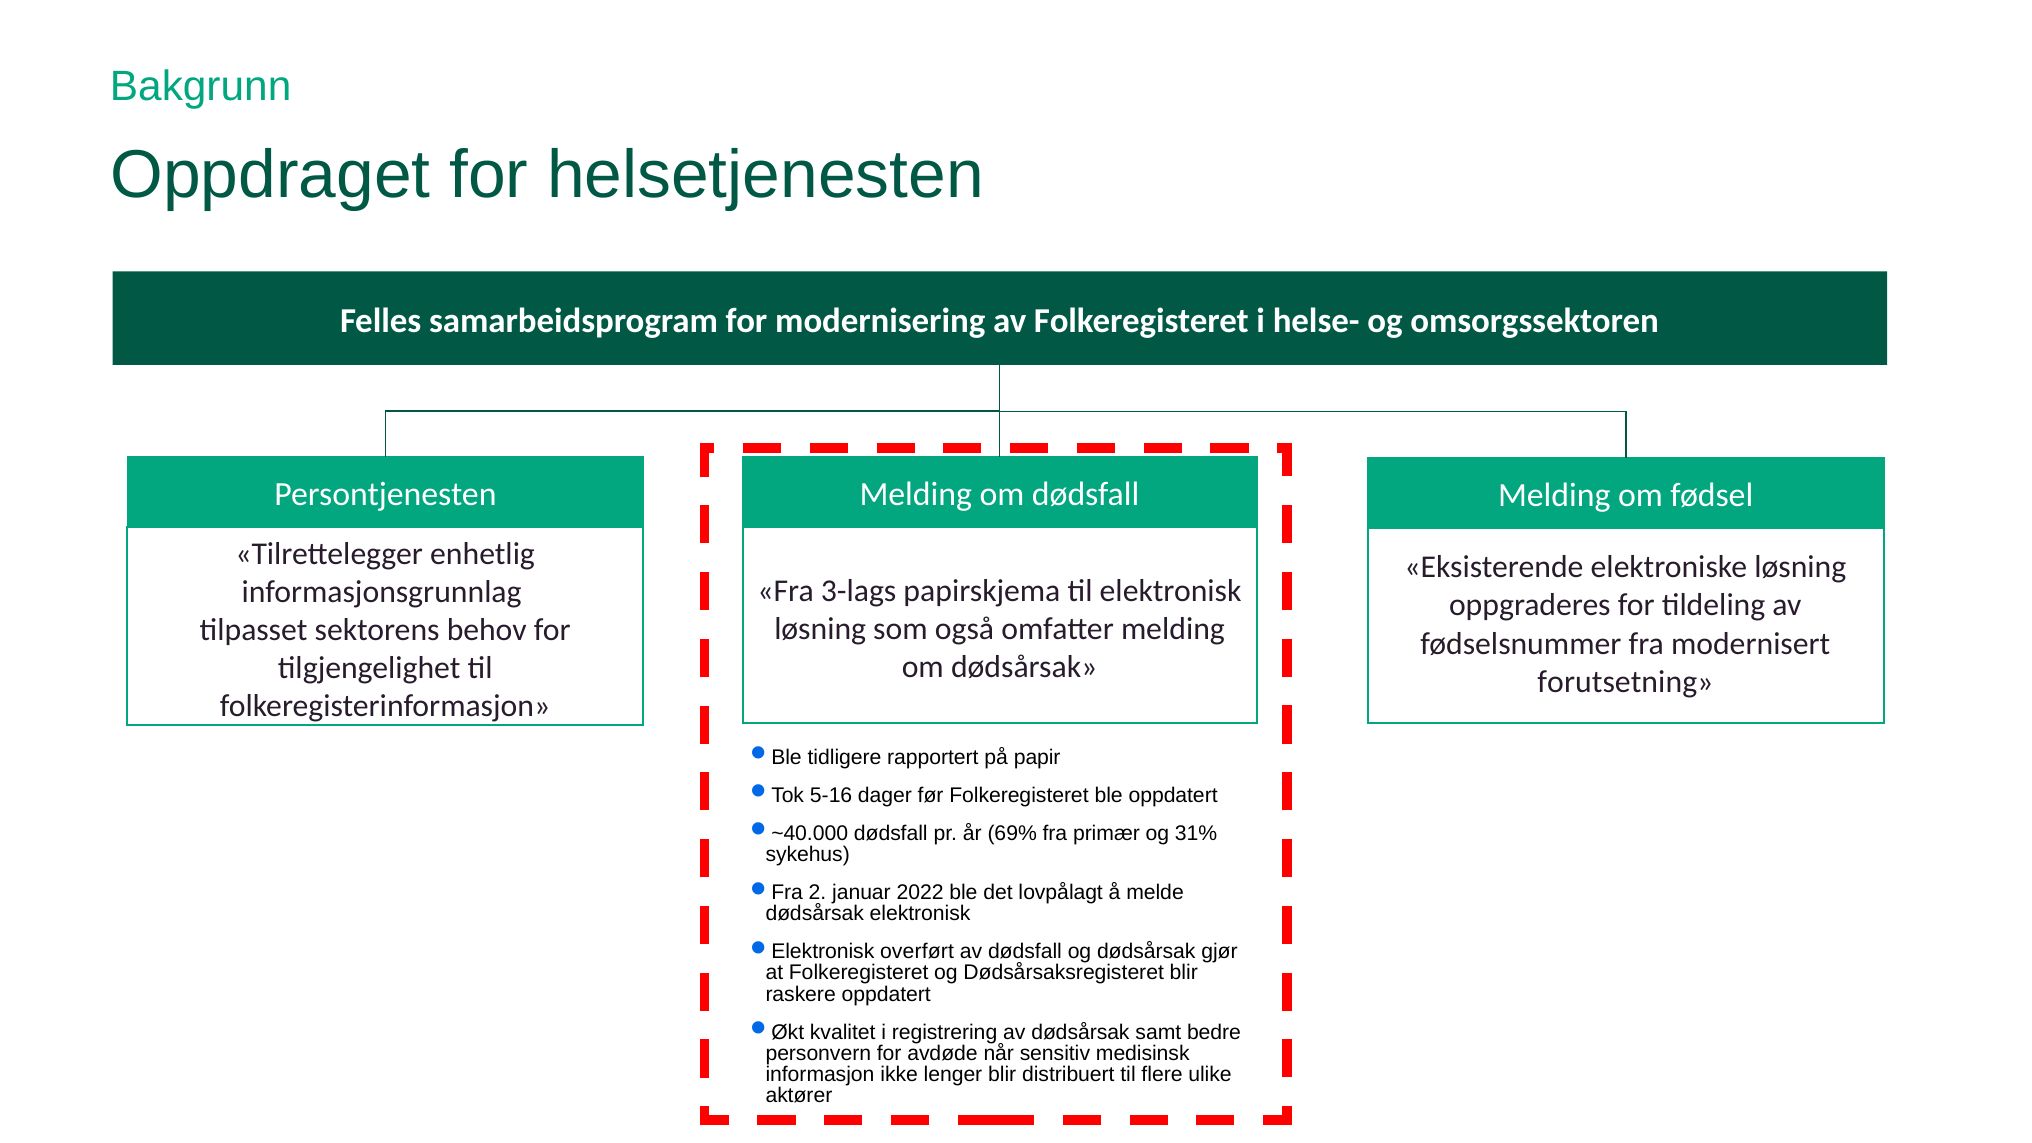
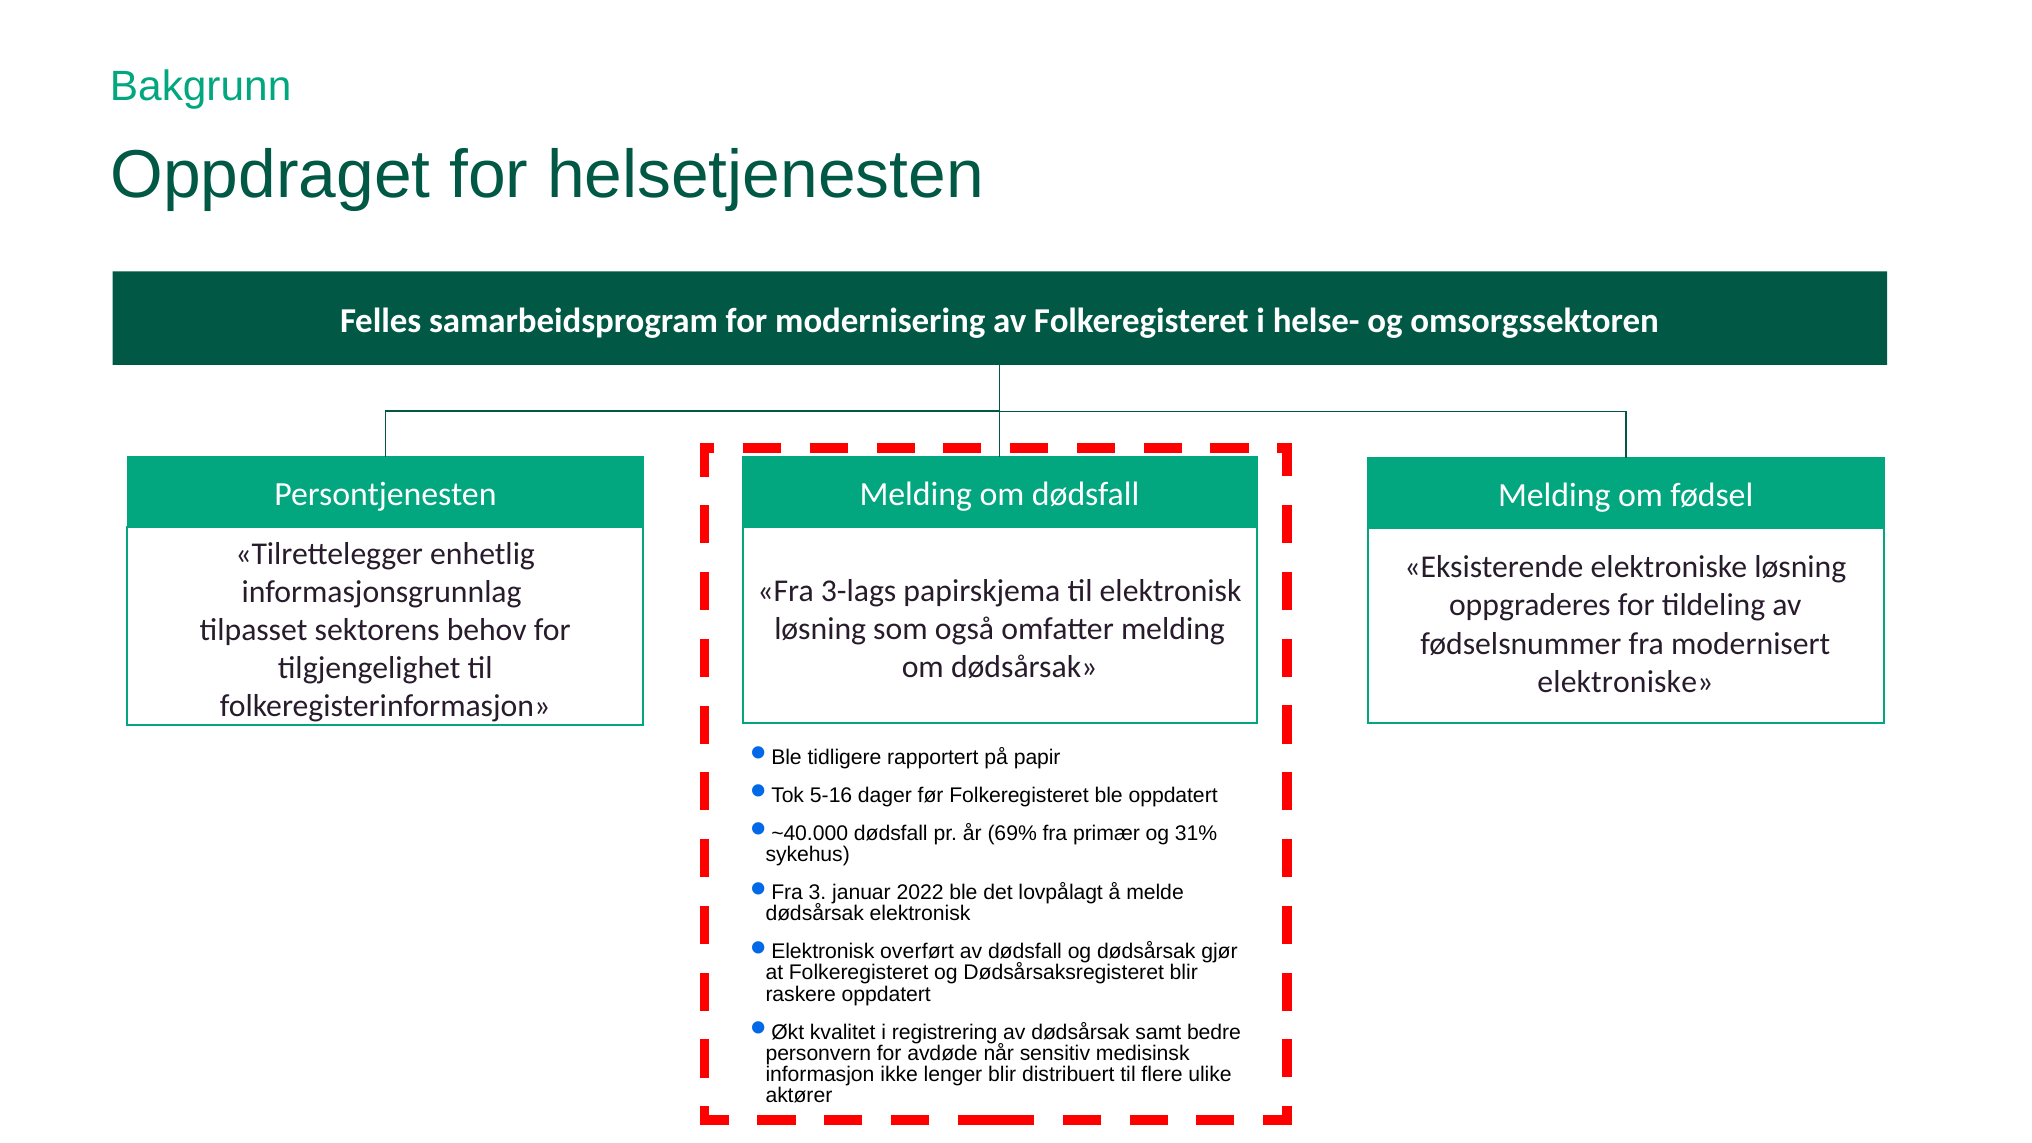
forutsetning at (1625, 682): forutsetning -> elektroniske
2: 2 -> 3
